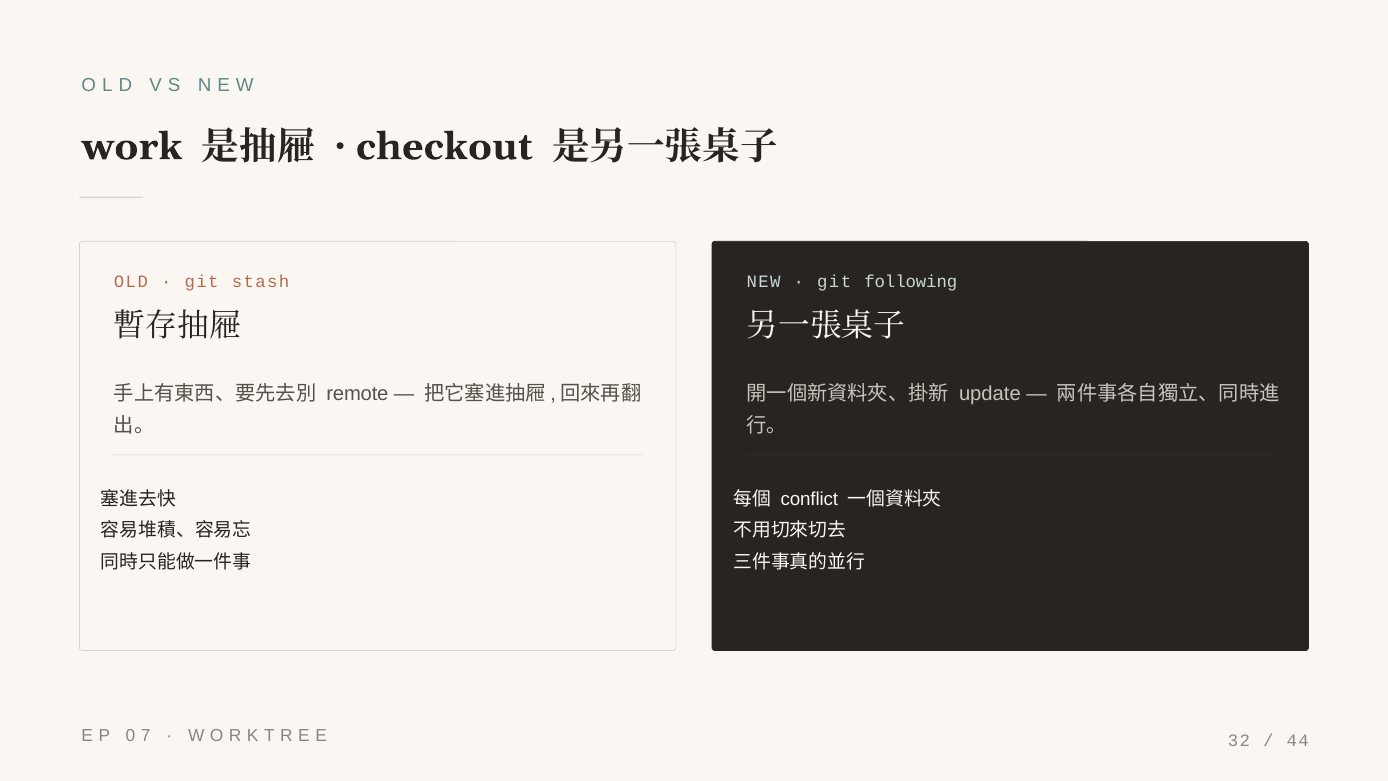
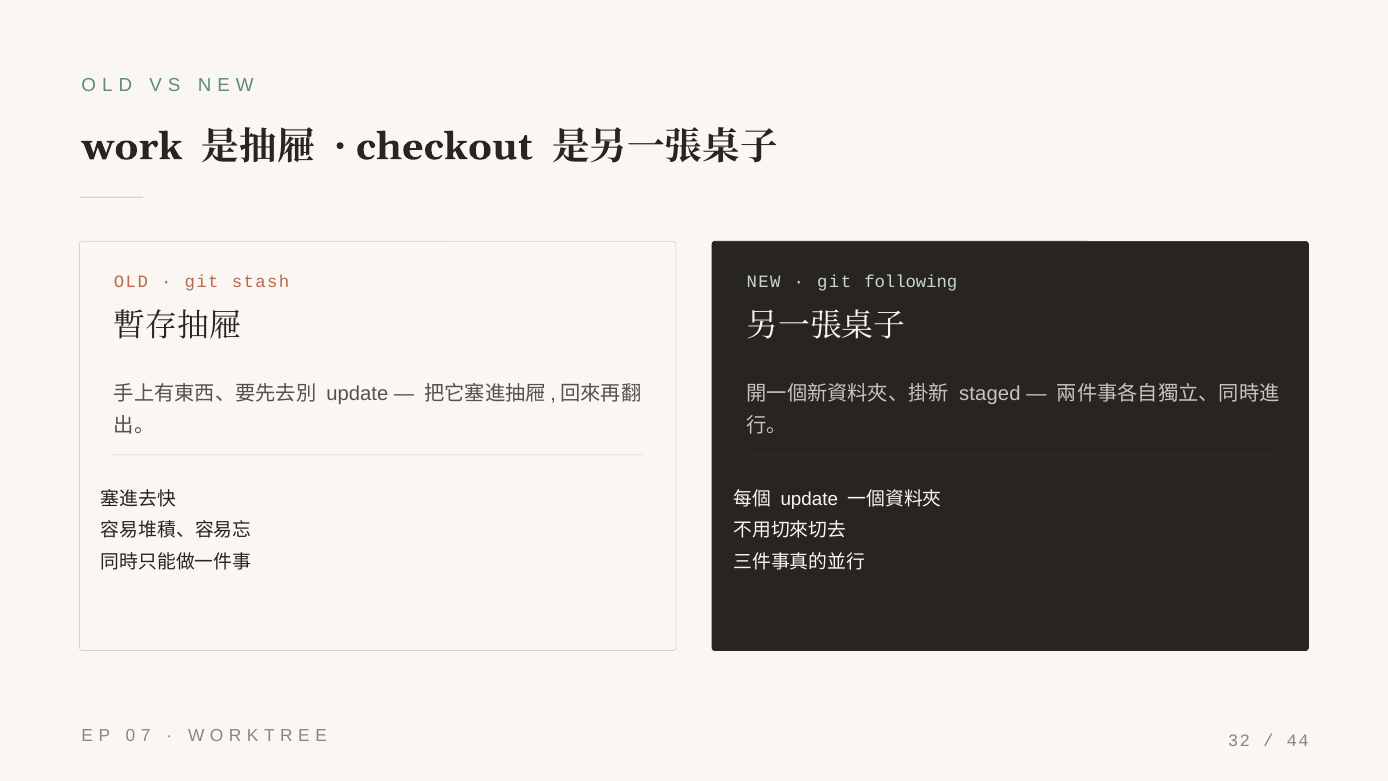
remote at (357, 394): remote -> update
update: update -> staged
conflict at (809, 499): conflict -> update
